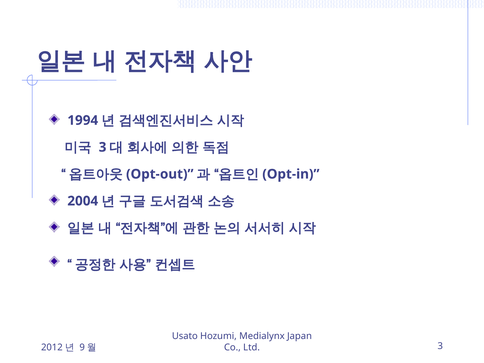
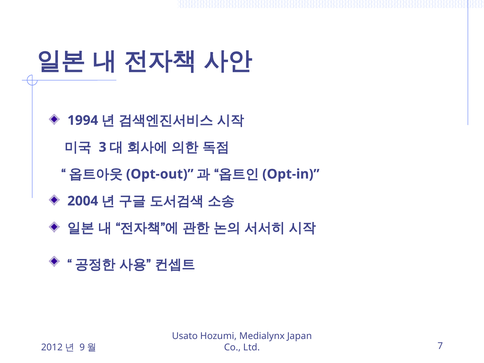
Ltd 3: 3 -> 7
